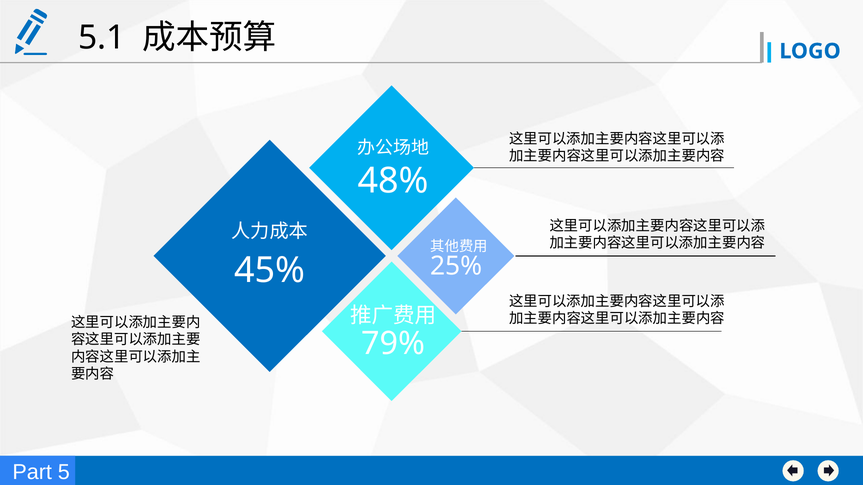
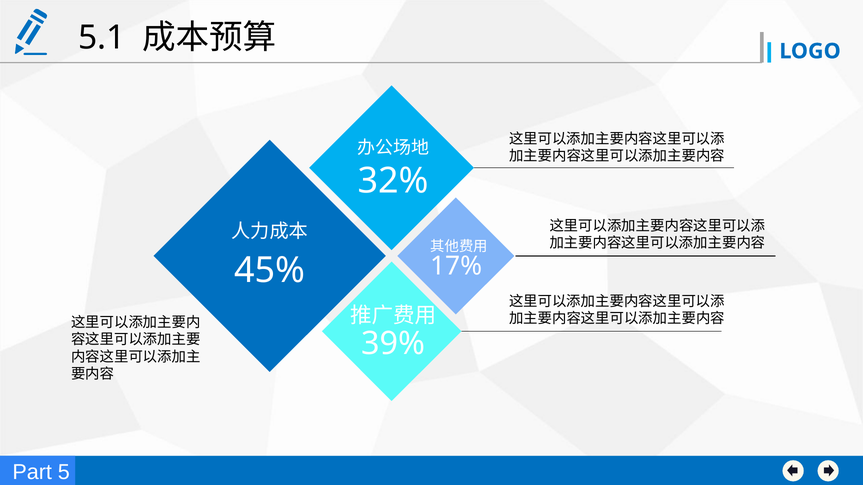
48%: 48% -> 32%
25%: 25% -> 17%
79%: 79% -> 39%
